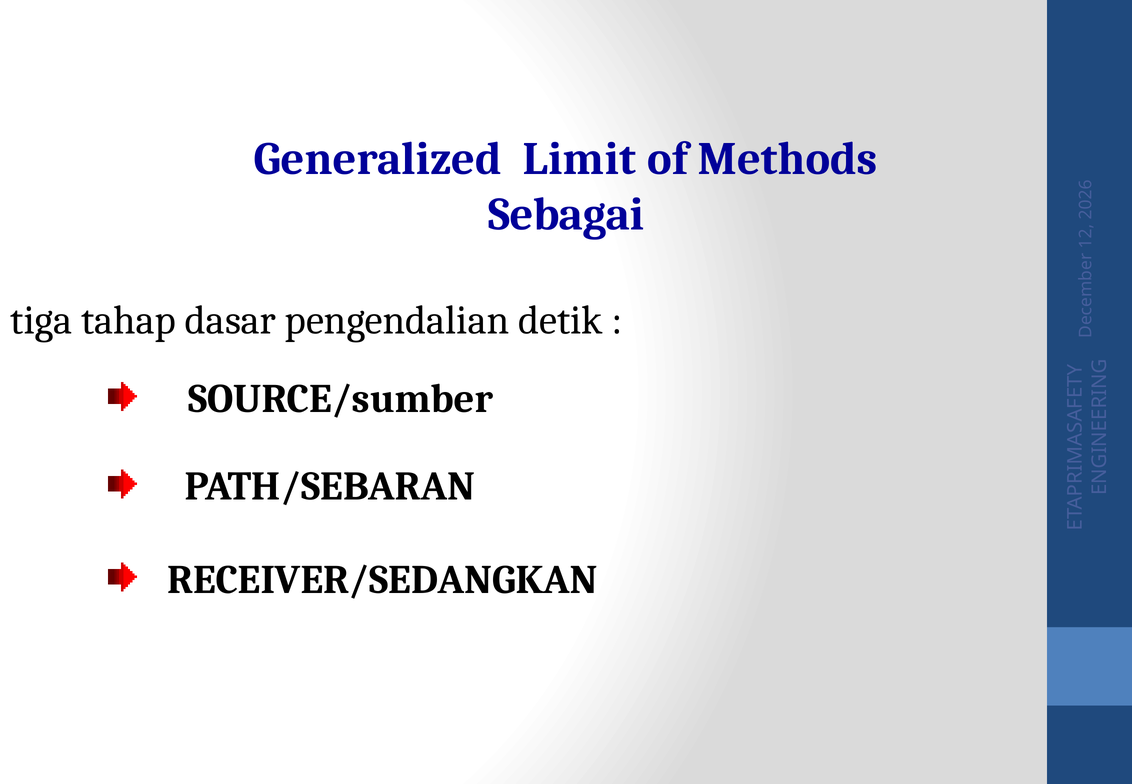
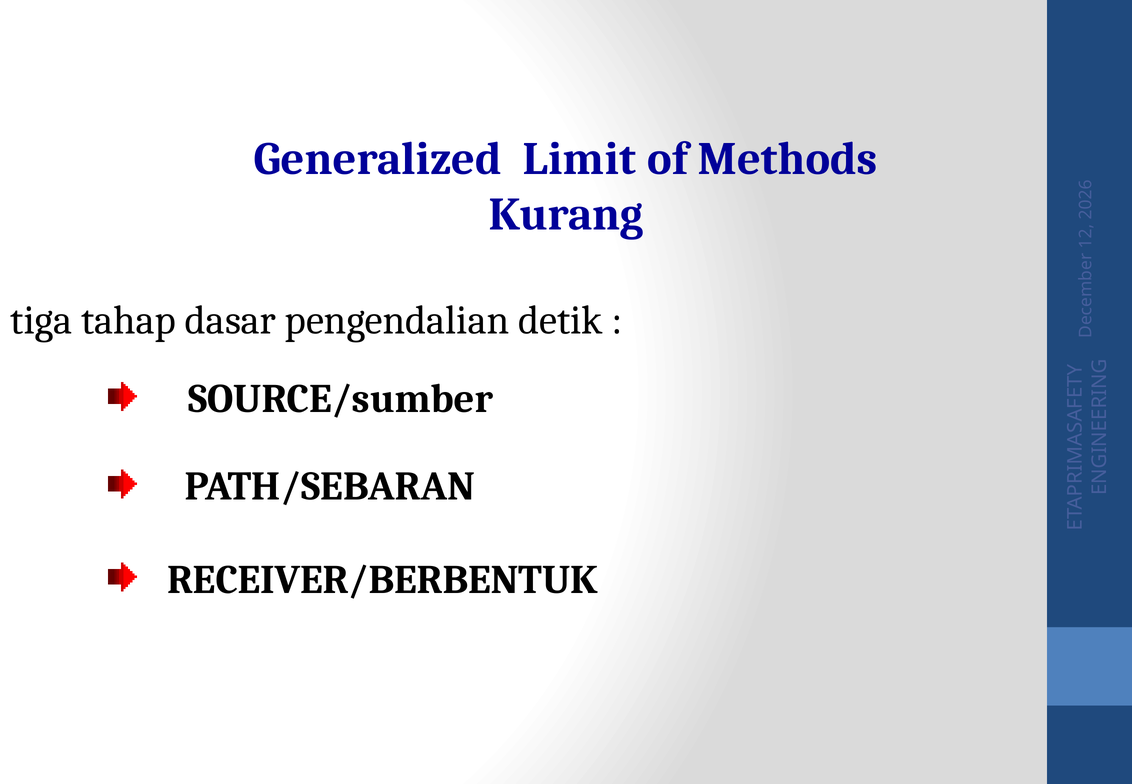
Sebagai: Sebagai -> Kurang
RECEIVER/SEDANGKAN: RECEIVER/SEDANGKAN -> RECEIVER/BERBENTUK
